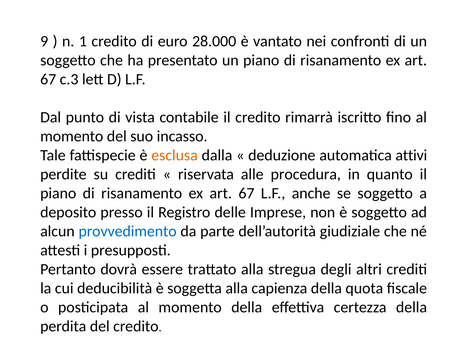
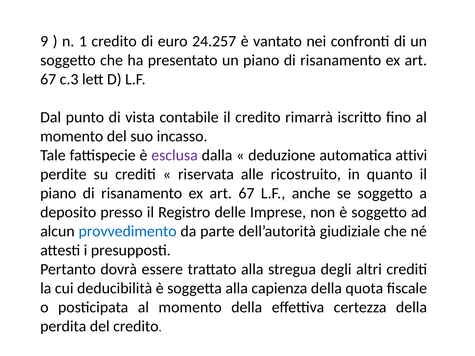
28.000: 28.000 -> 24.257
esclusa colour: orange -> purple
procedura: procedura -> ricostruito
